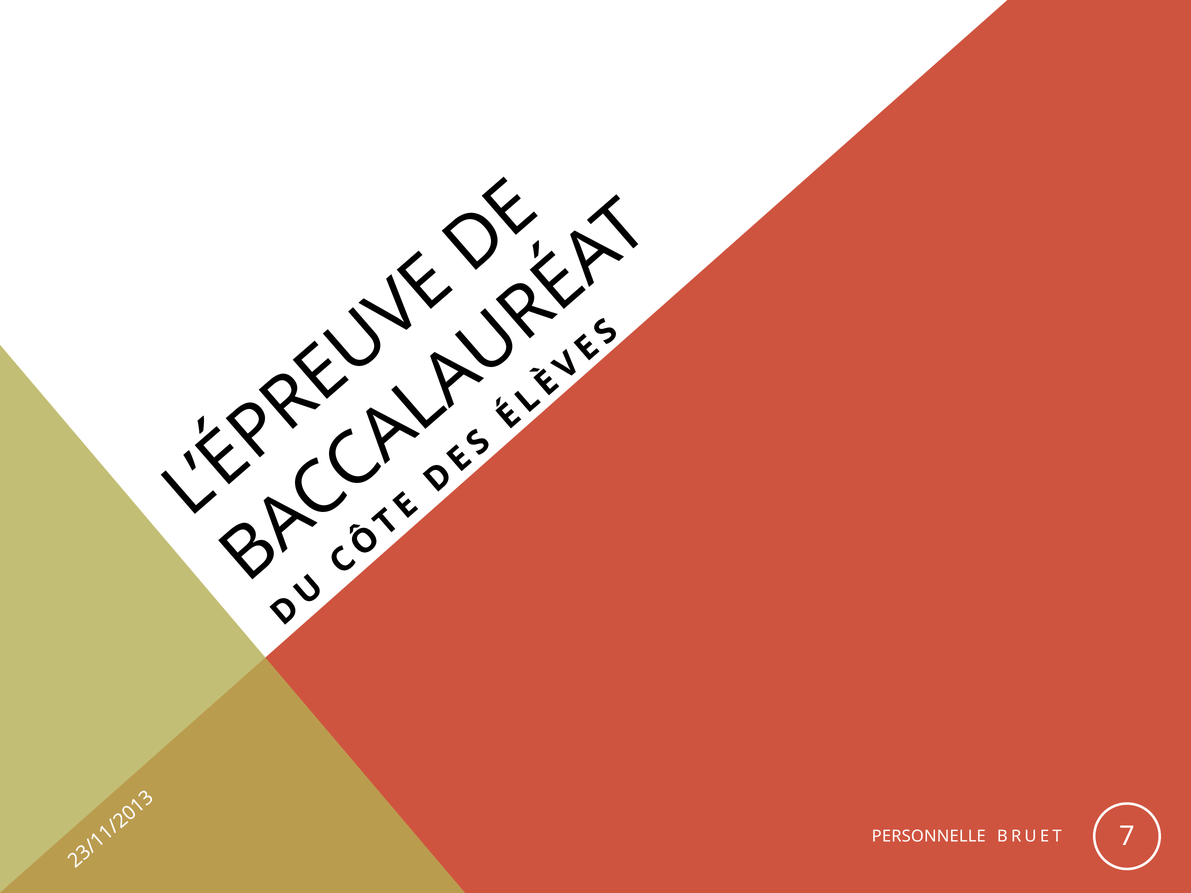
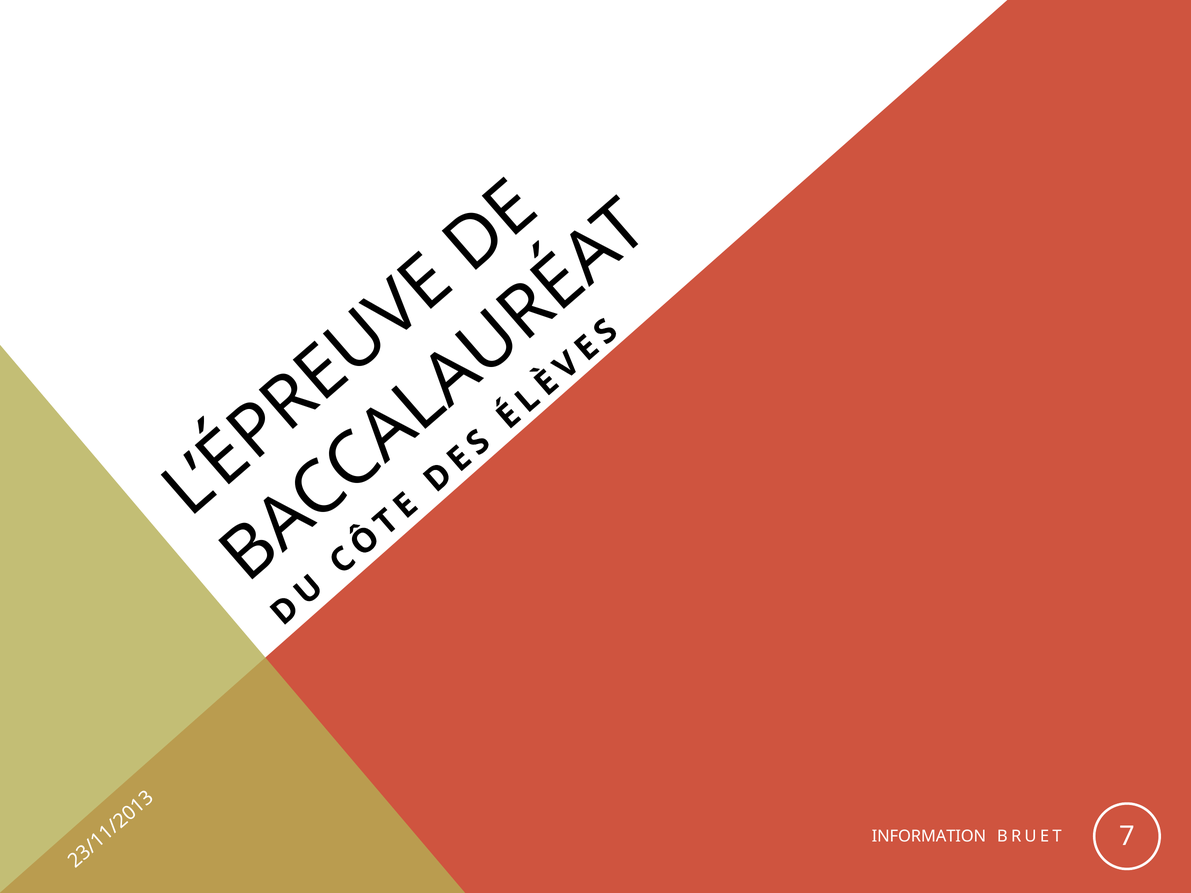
PERSONNELLE: PERSONNELLE -> INFORMATION
